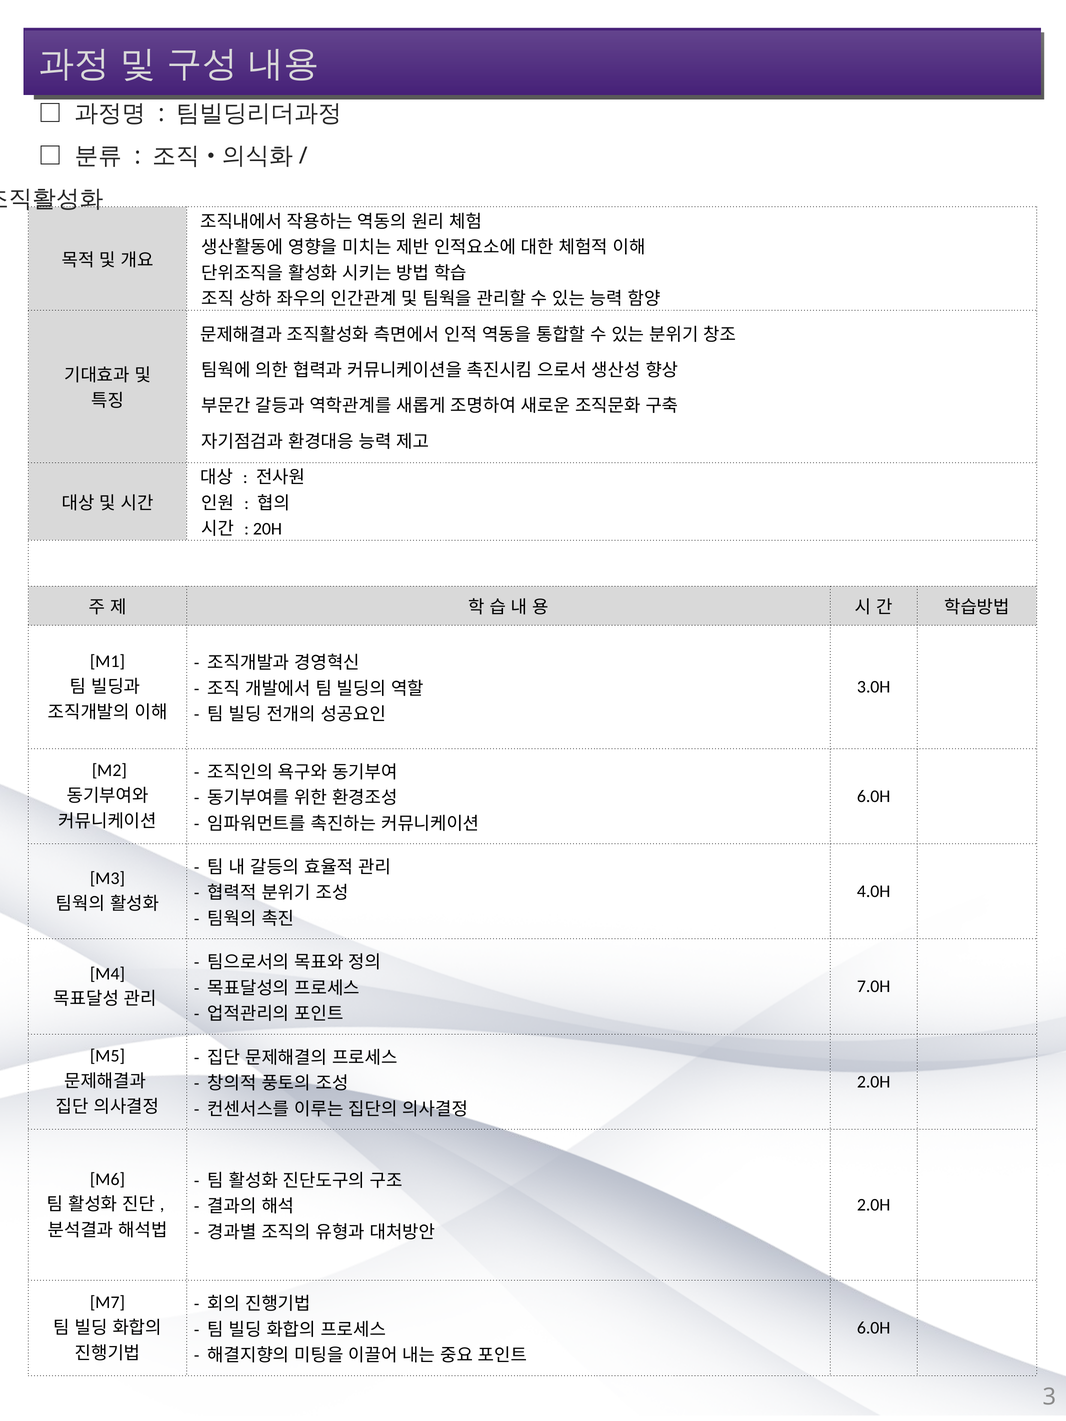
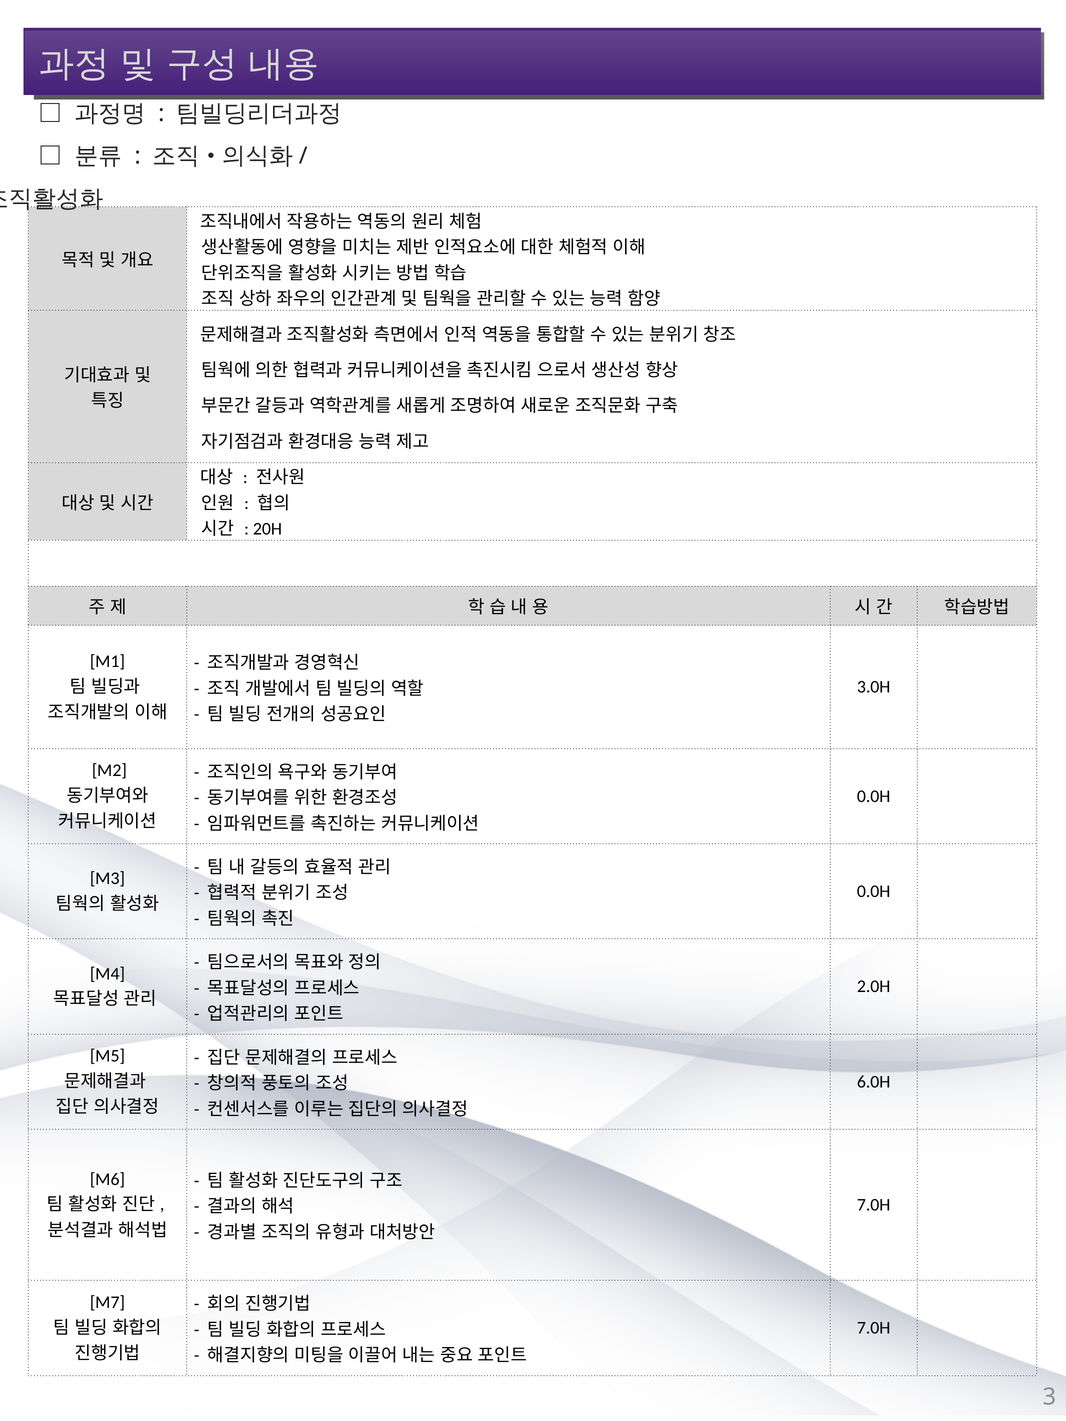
6.0H at (874, 796): 6.0H -> 0.0H
4.0H at (874, 892): 4.0H -> 0.0H
7.0H: 7.0H -> 2.0H
2.0H at (874, 1082): 2.0H -> 6.0H
2.0H at (874, 1205): 2.0H -> 7.0H
6.0H at (874, 1328): 6.0H -> 7.0H
